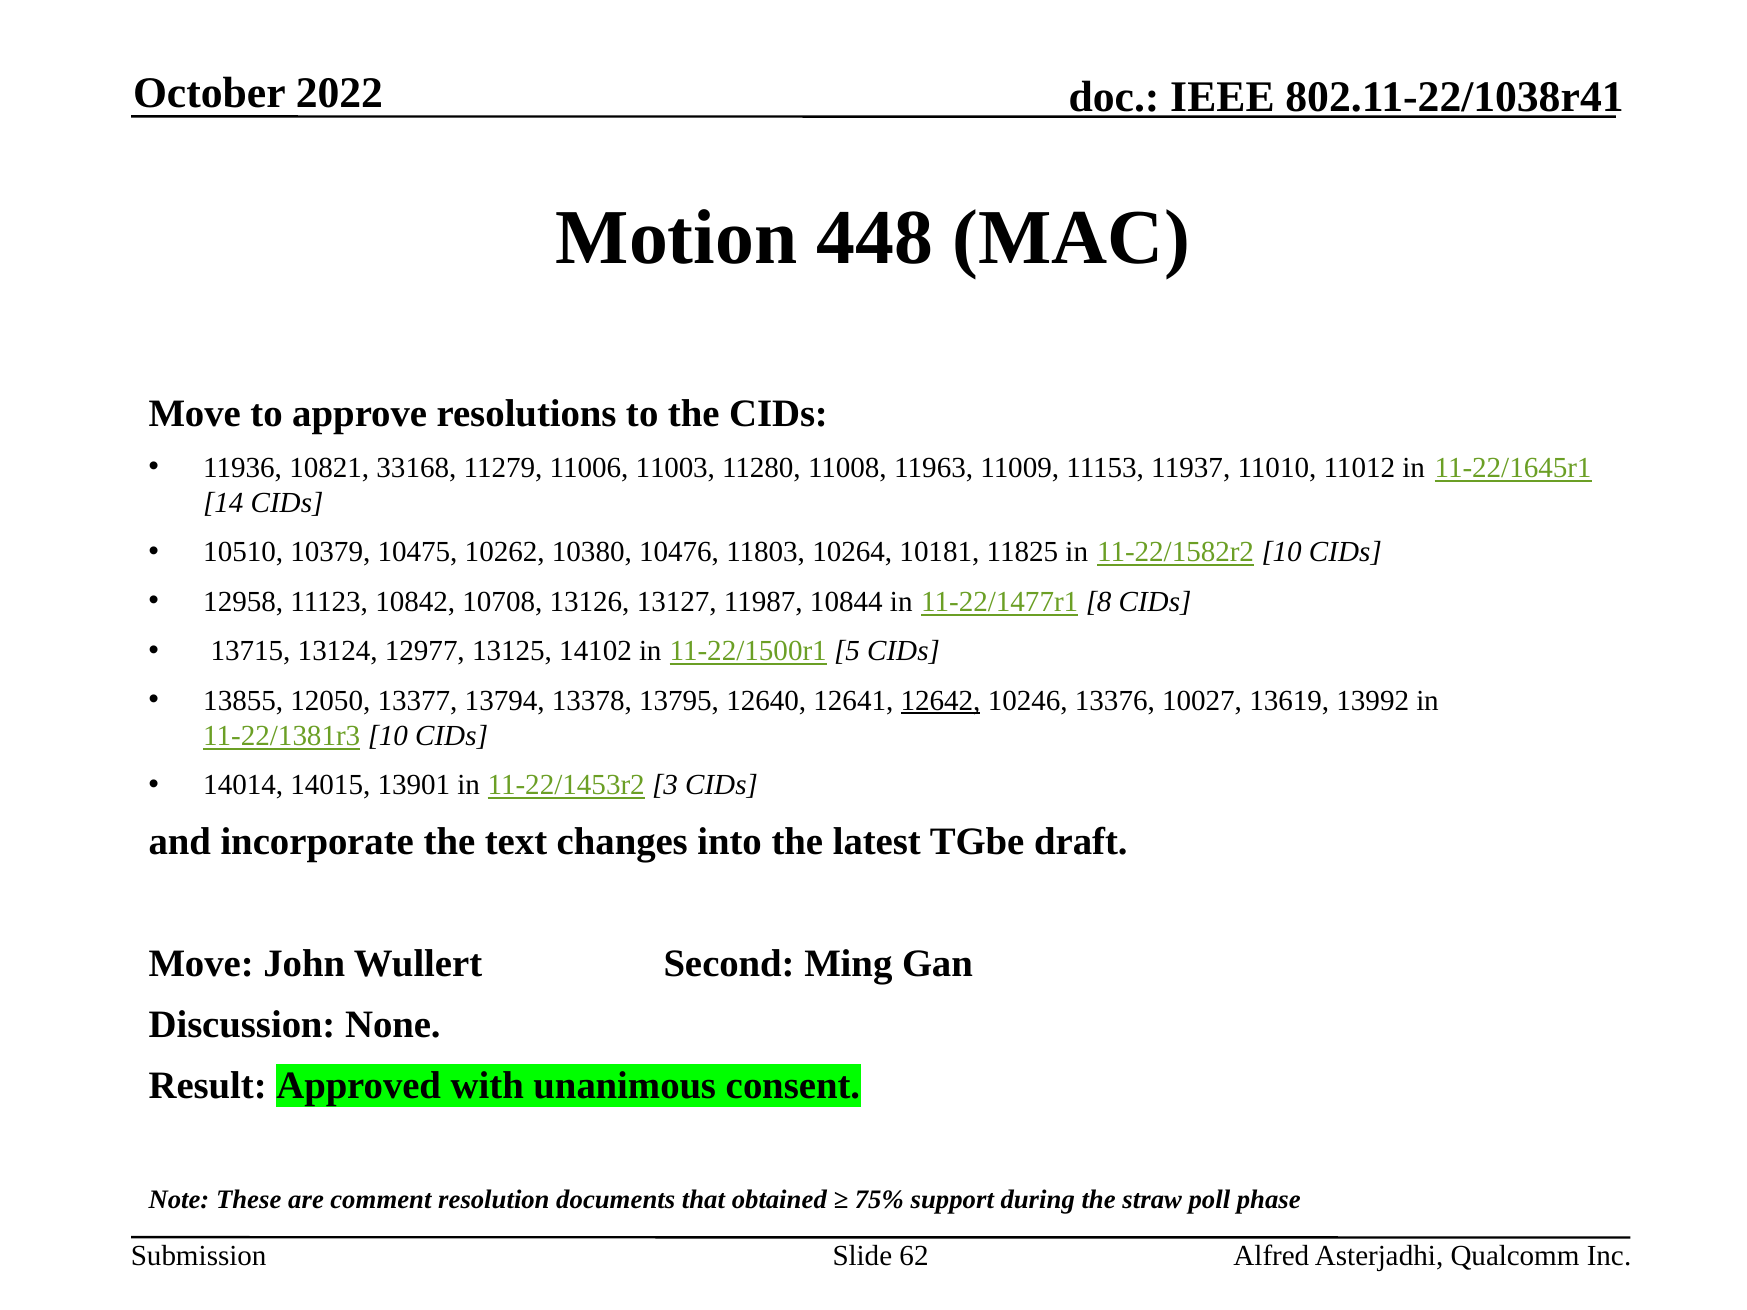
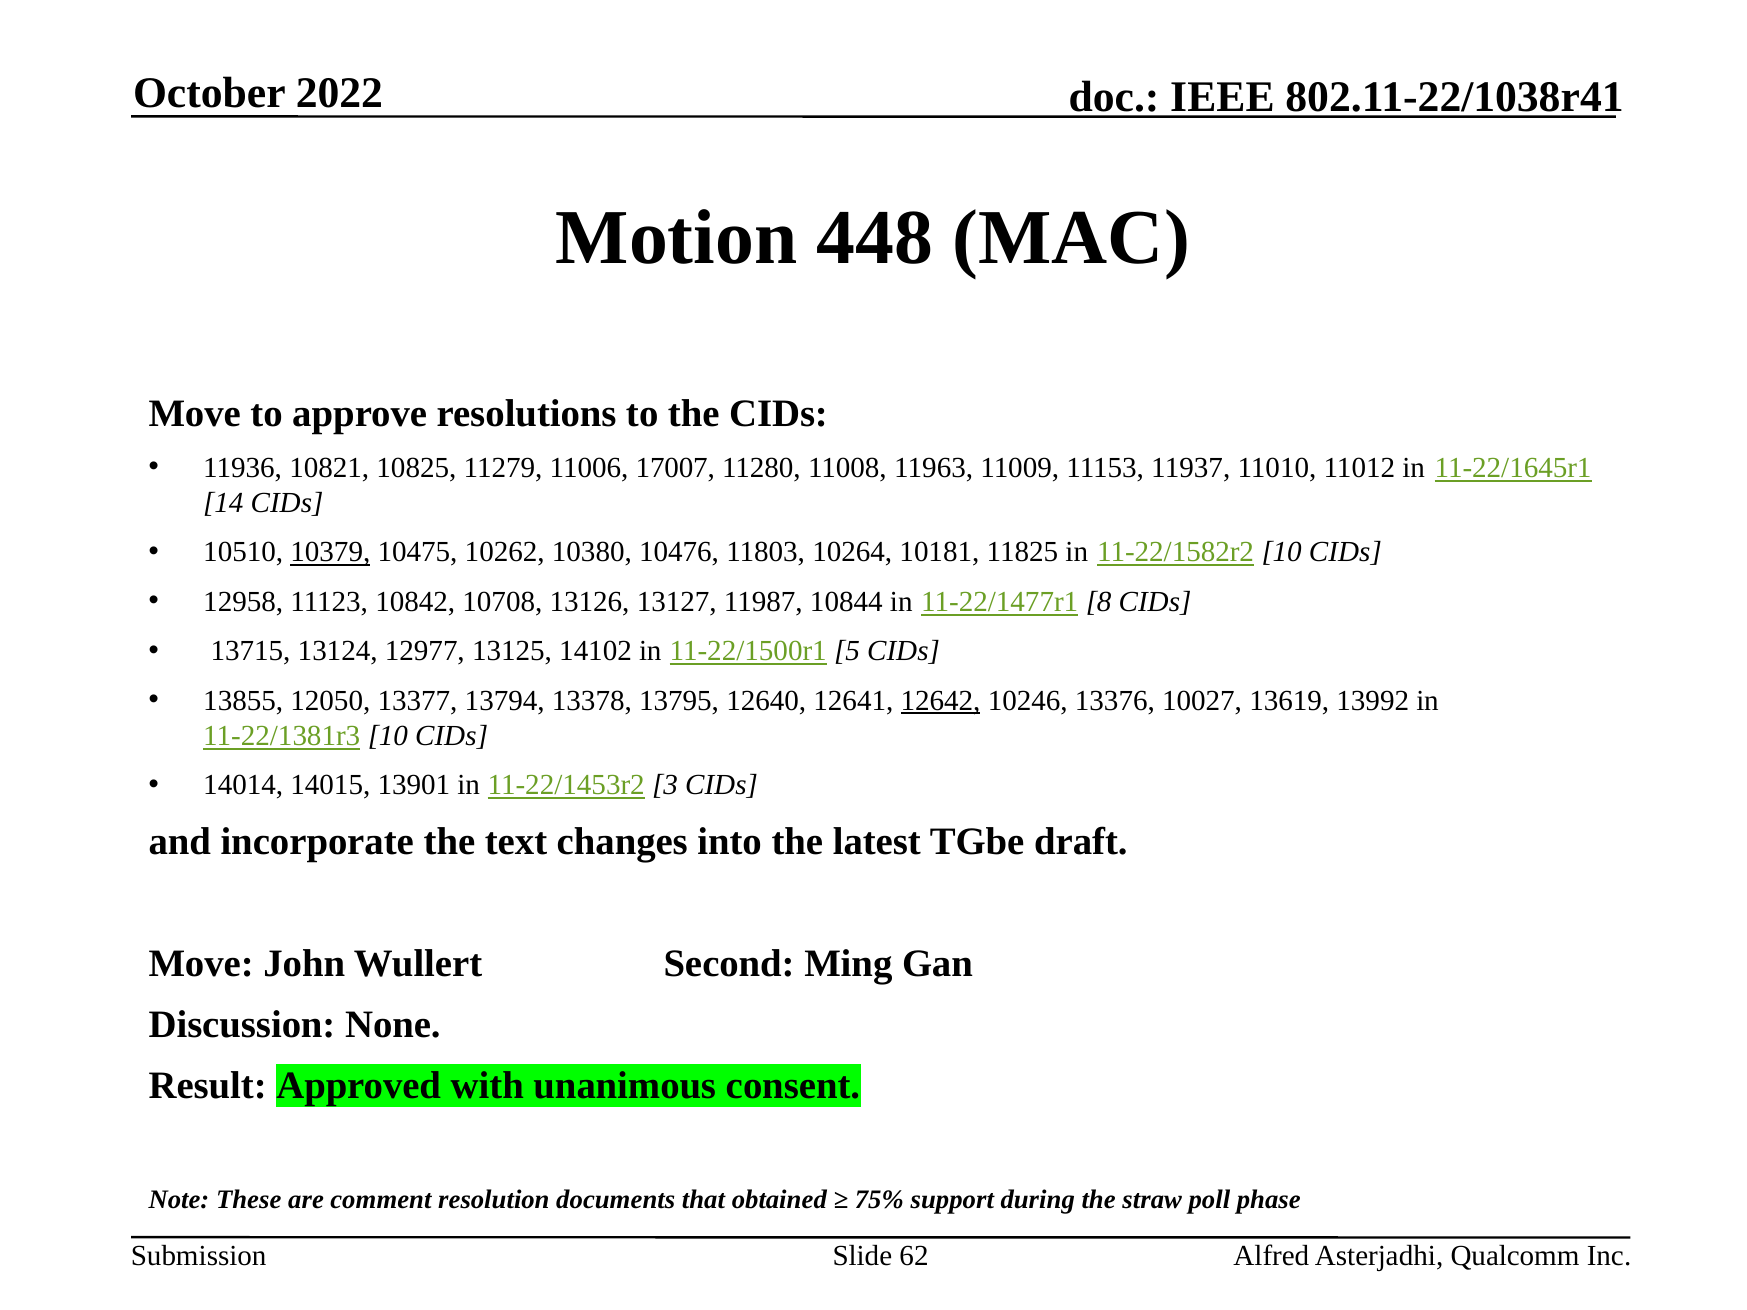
33168: 33168 -> 10825
11003: 11003 -> 17007
10379 underline: none -> present
